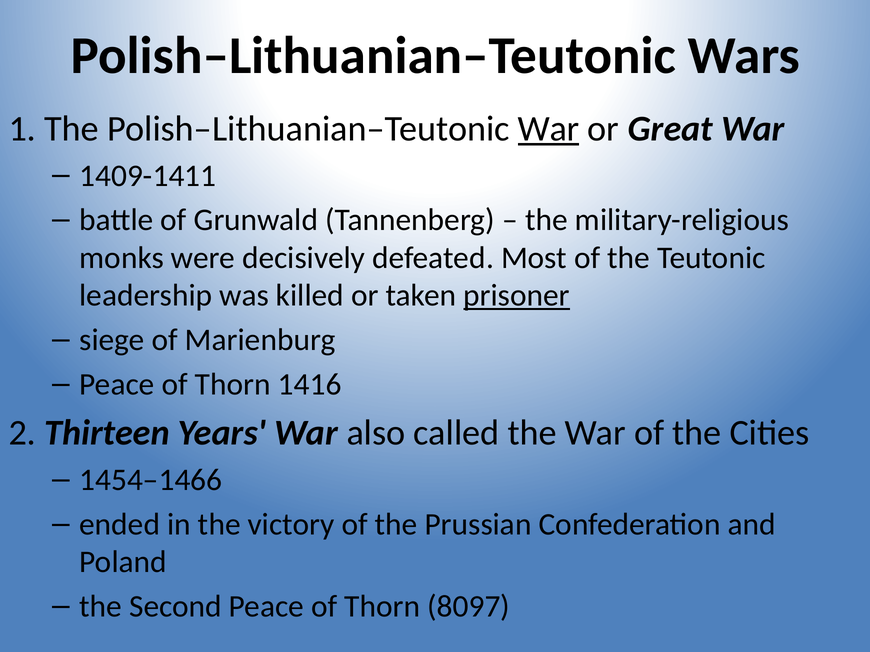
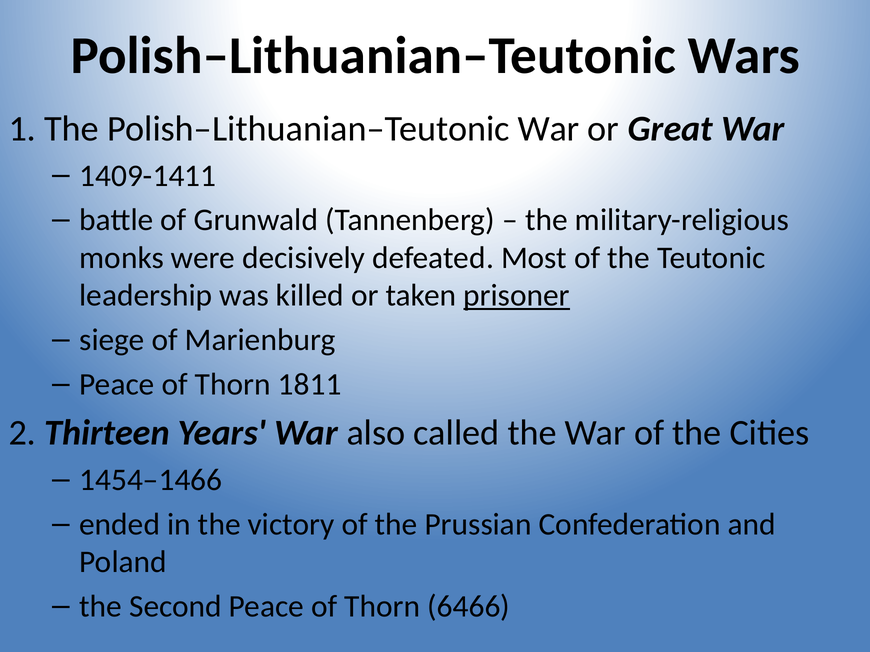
War at (549, 129) underline: present -> none
1416: 1416 -> 1811
8097: 8097 -> 6466
